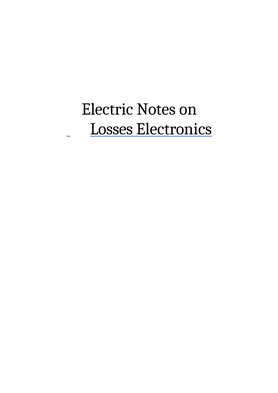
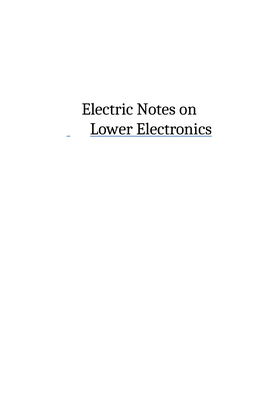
Losses: Losses -> Lower
